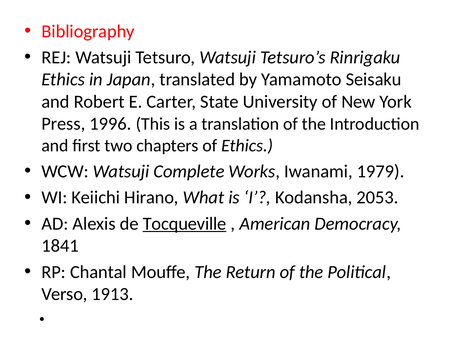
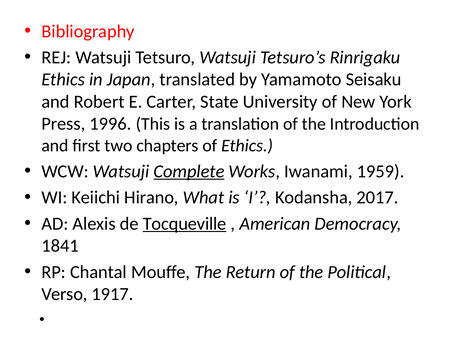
Complete underline: none -> present
1979: 1979 -> 1959
2053: 2053 -> 2017
1913: 1913 -> 1917
